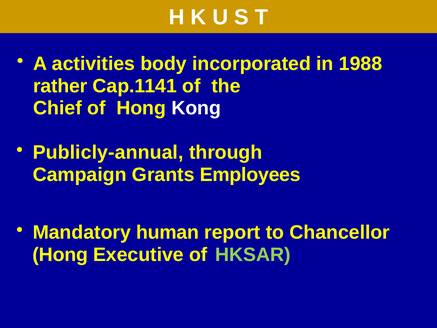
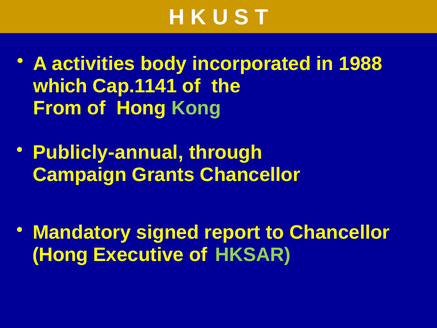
rather: rather -> which
Chief: Chief -> From
Kong colour: white -> light green
Grants Employees: Employees -> Chancellor
human: human -> signed
